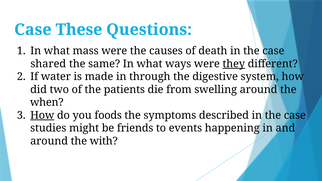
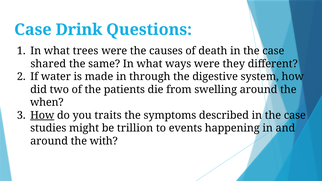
These: These -> Drink
mass: mass -> trees
they underline: present -> none
foods: foods -> traits
friends: friends -> trillion
